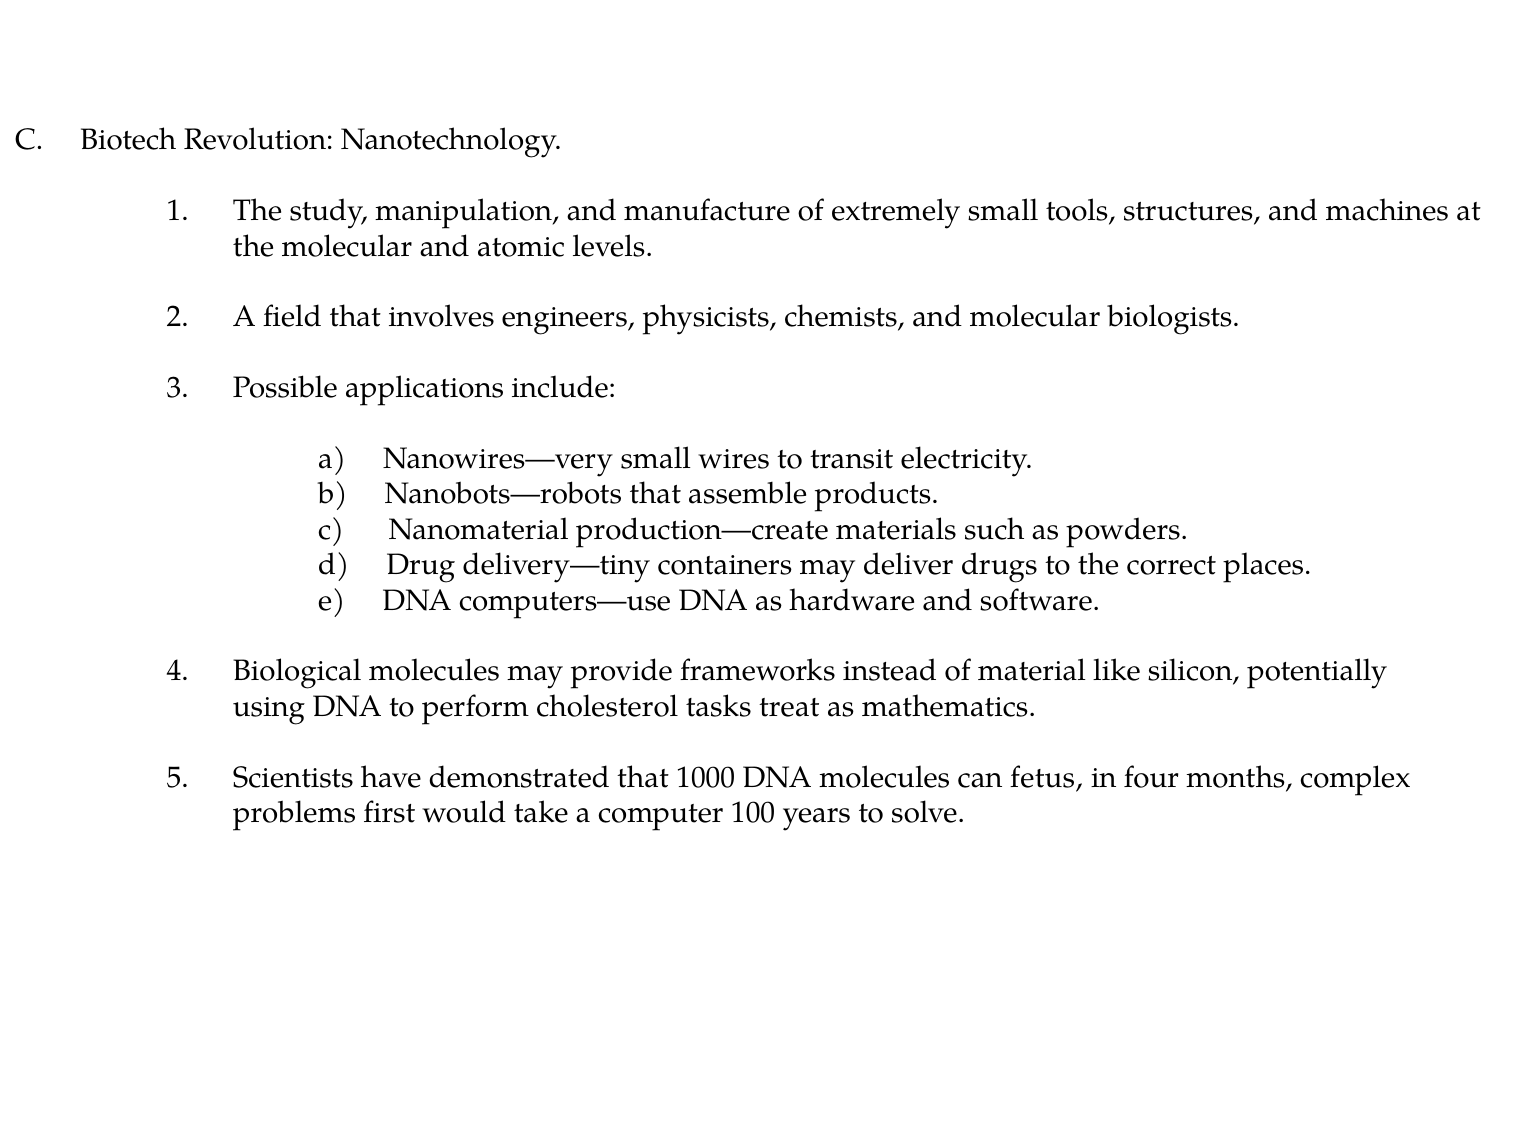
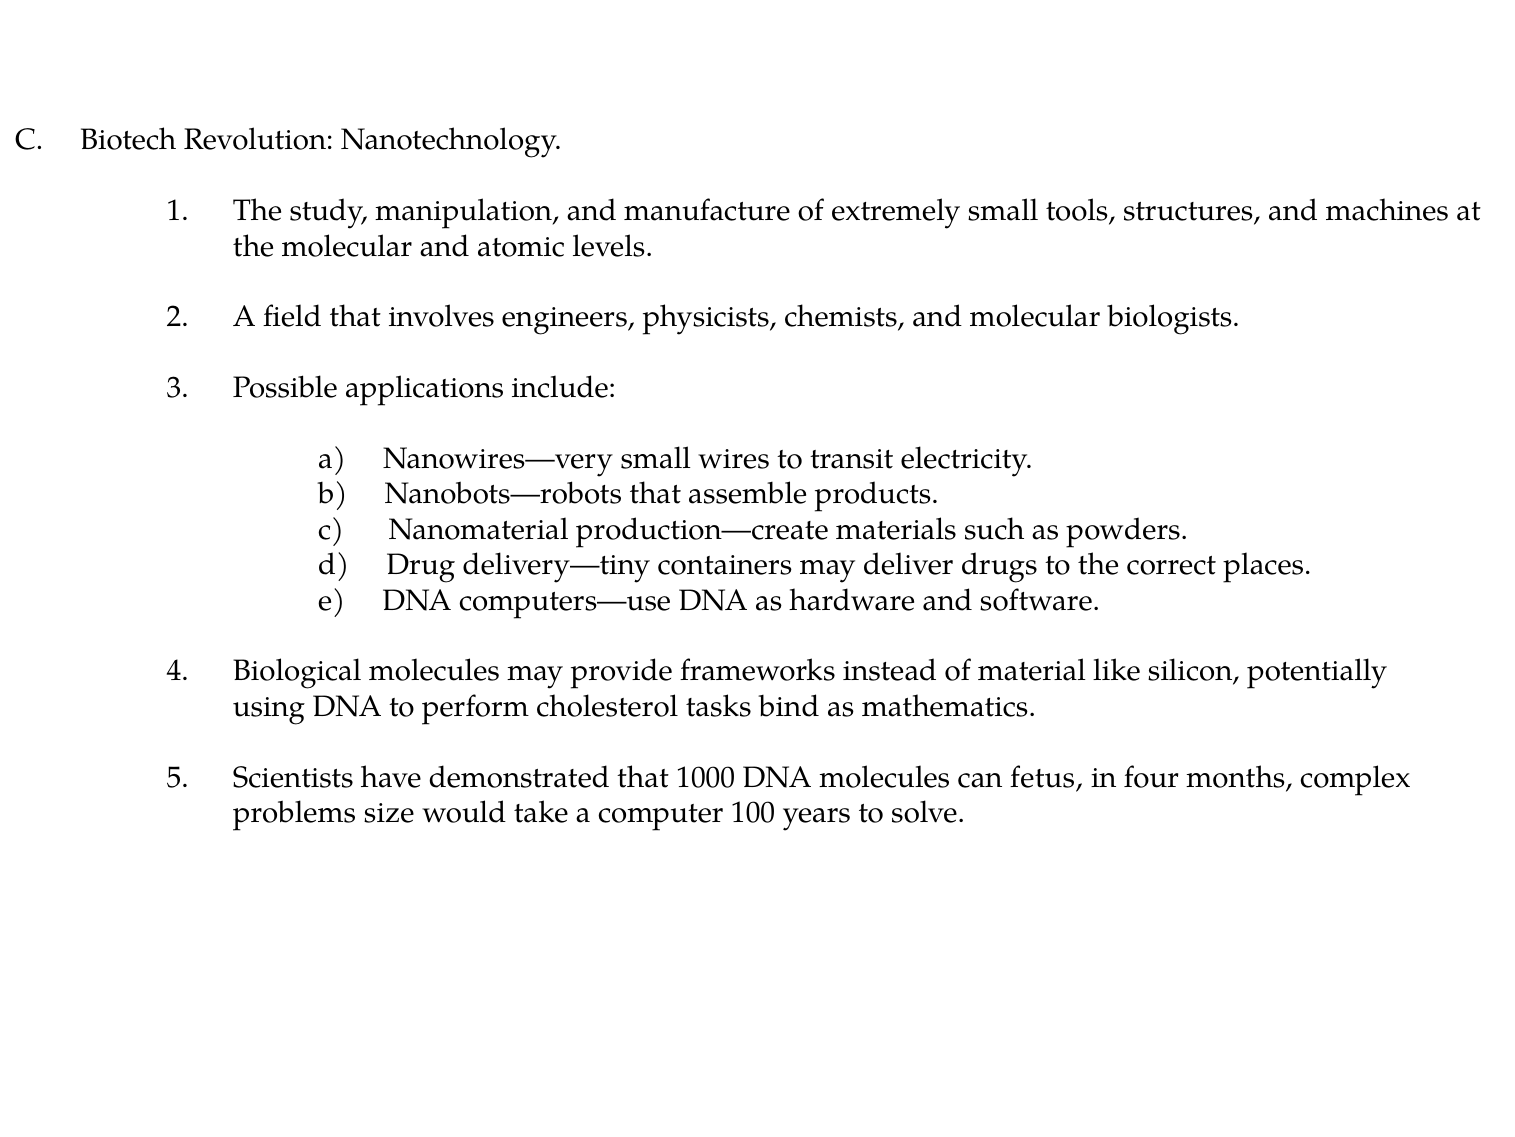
treat: treat -> bind
first: first -> size
